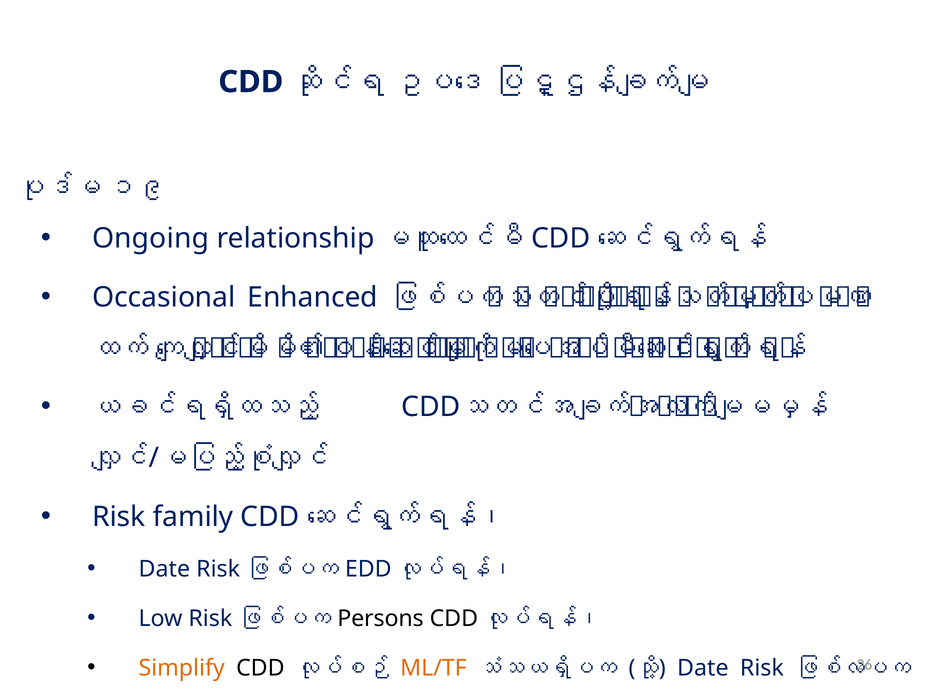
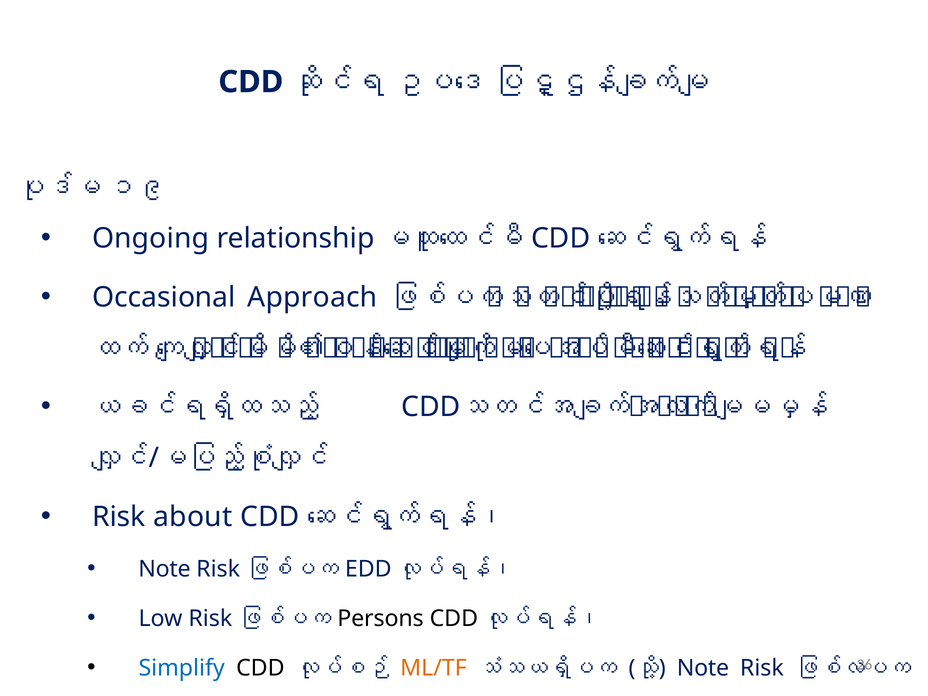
Enhanced: Enhanced -> Approach
family: family -> about
Date at (164, 569): Date -> Note
Simplify colour: orange -> blue
Date at (703, 668): Date -> Note
